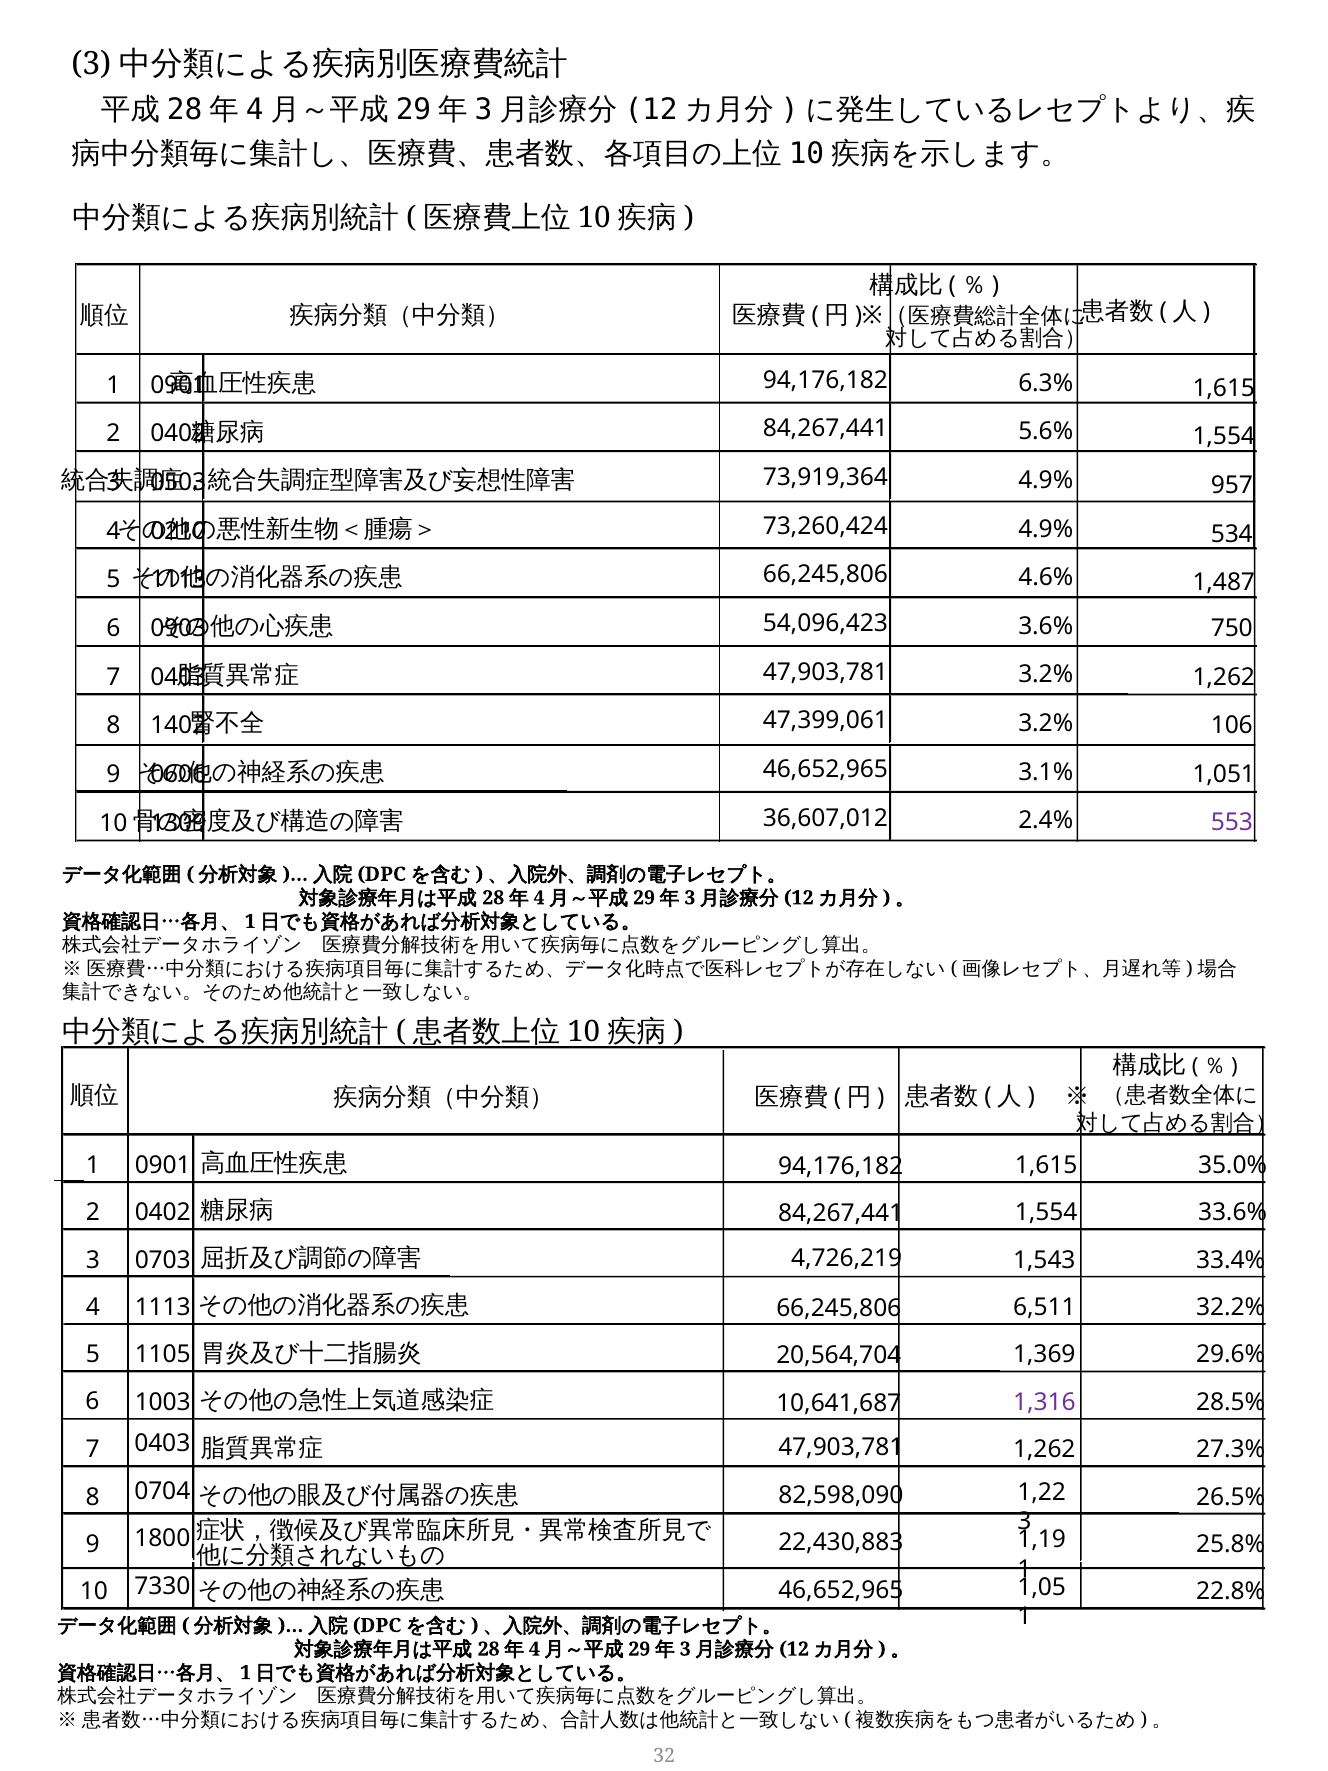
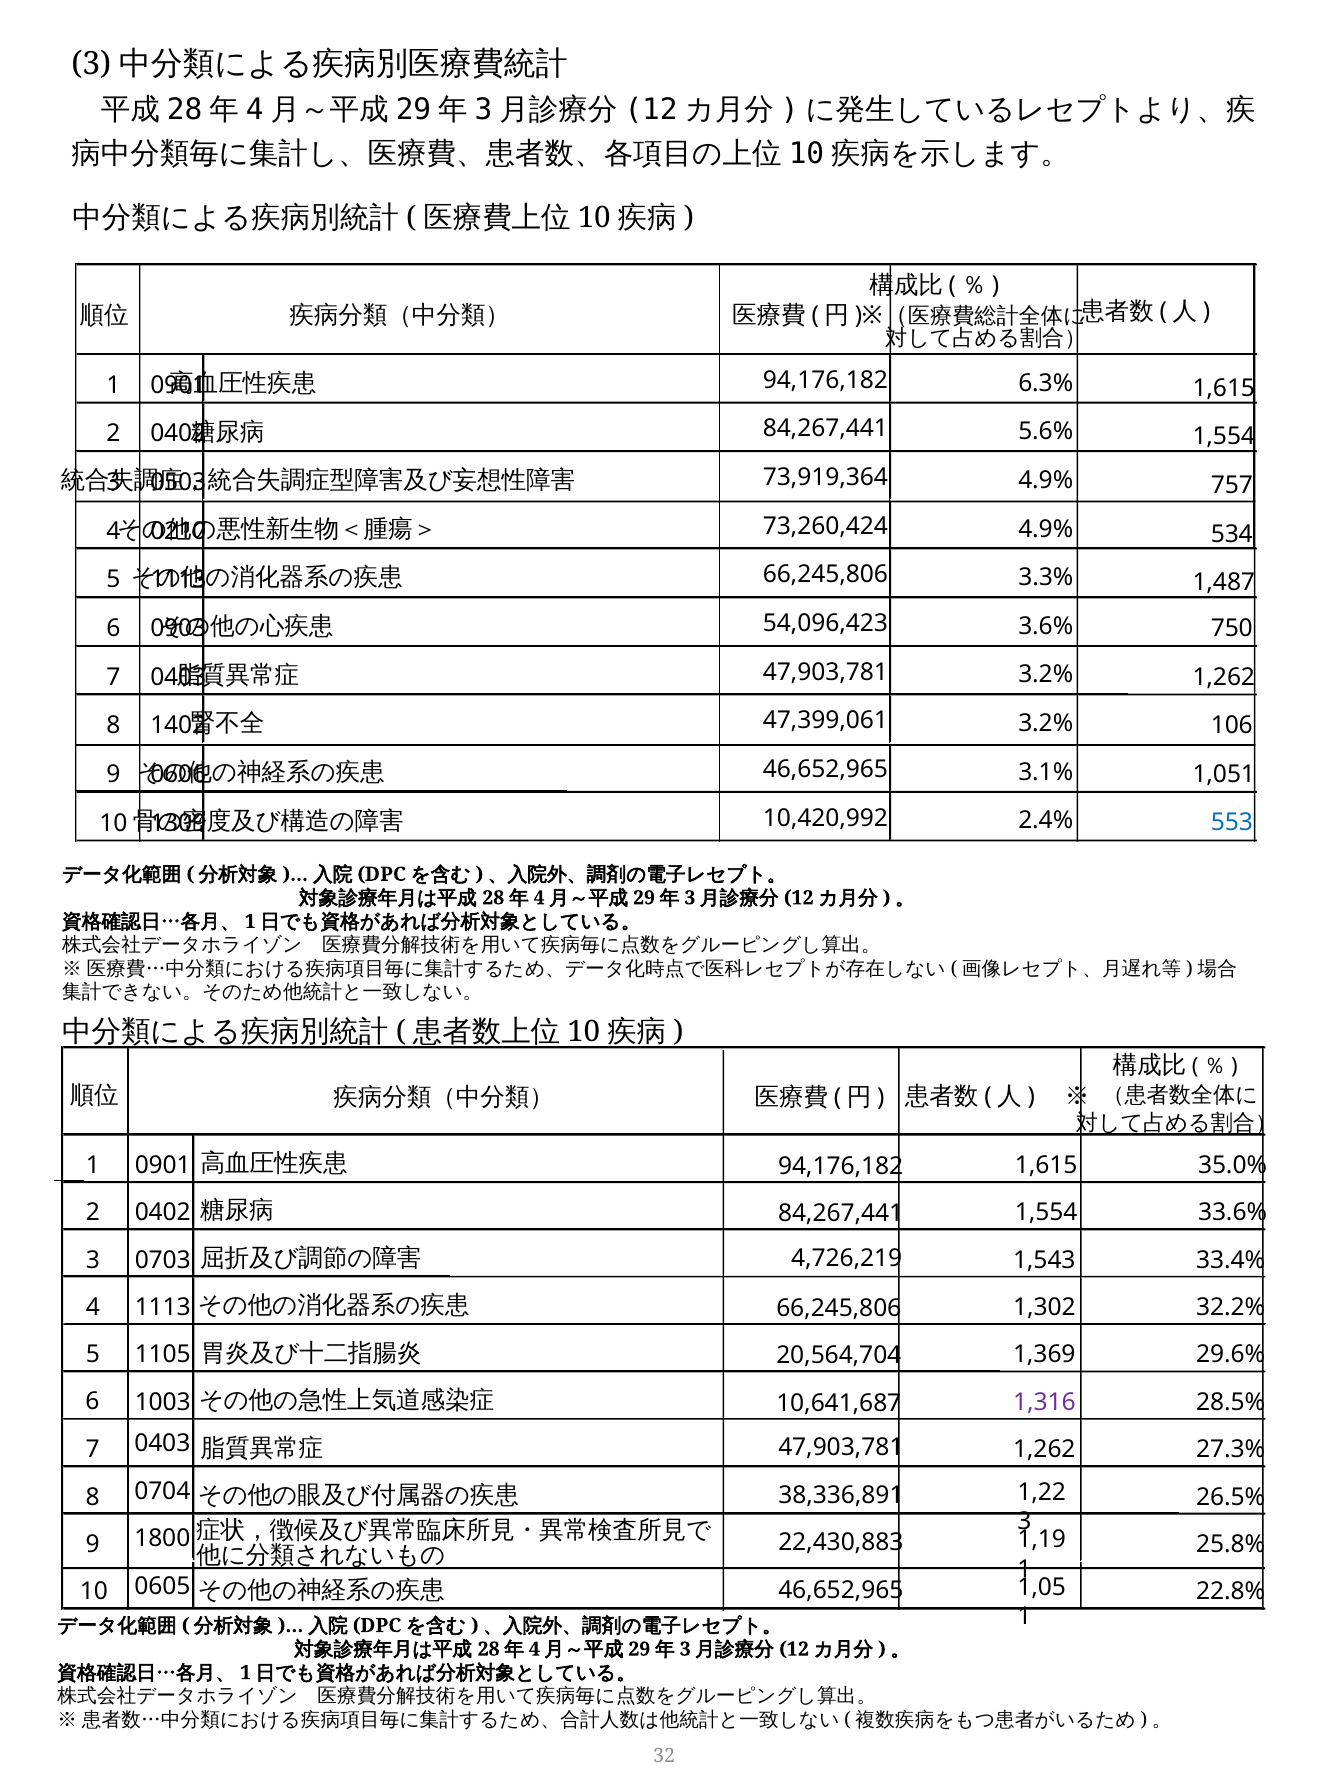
957: 957 -> 757
4.6%: 4.6% -> 3.3%
36,607,012: 36,607,012 -> 10,420,992
553 colour: purple -> blue
6,511: 6,511 -> 1,302
82,598,090: 82,598,090 -> 38,336,891
7330: 7330 -> 0605
